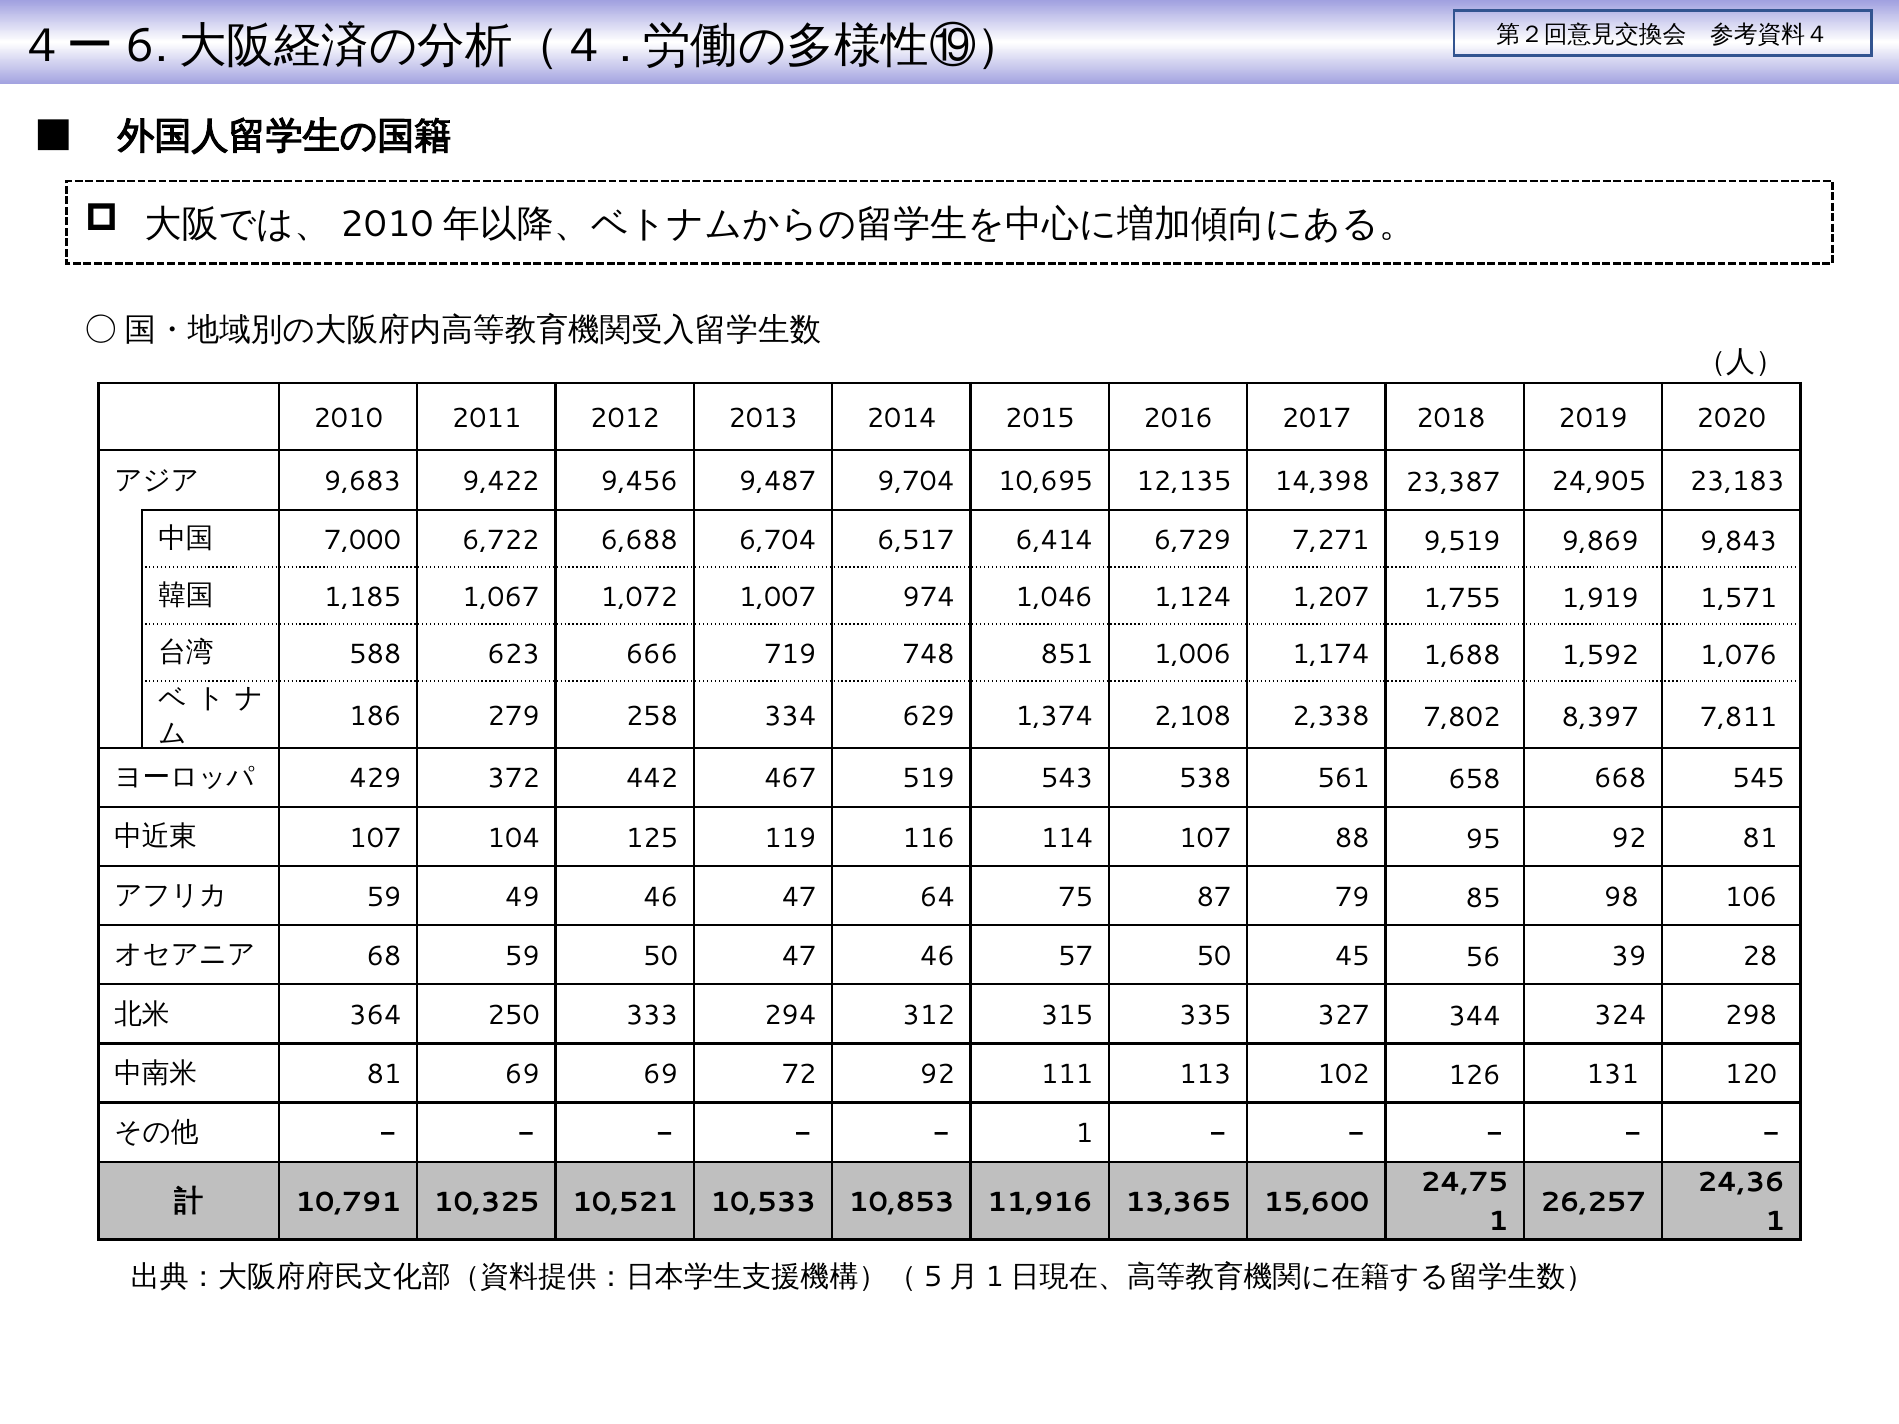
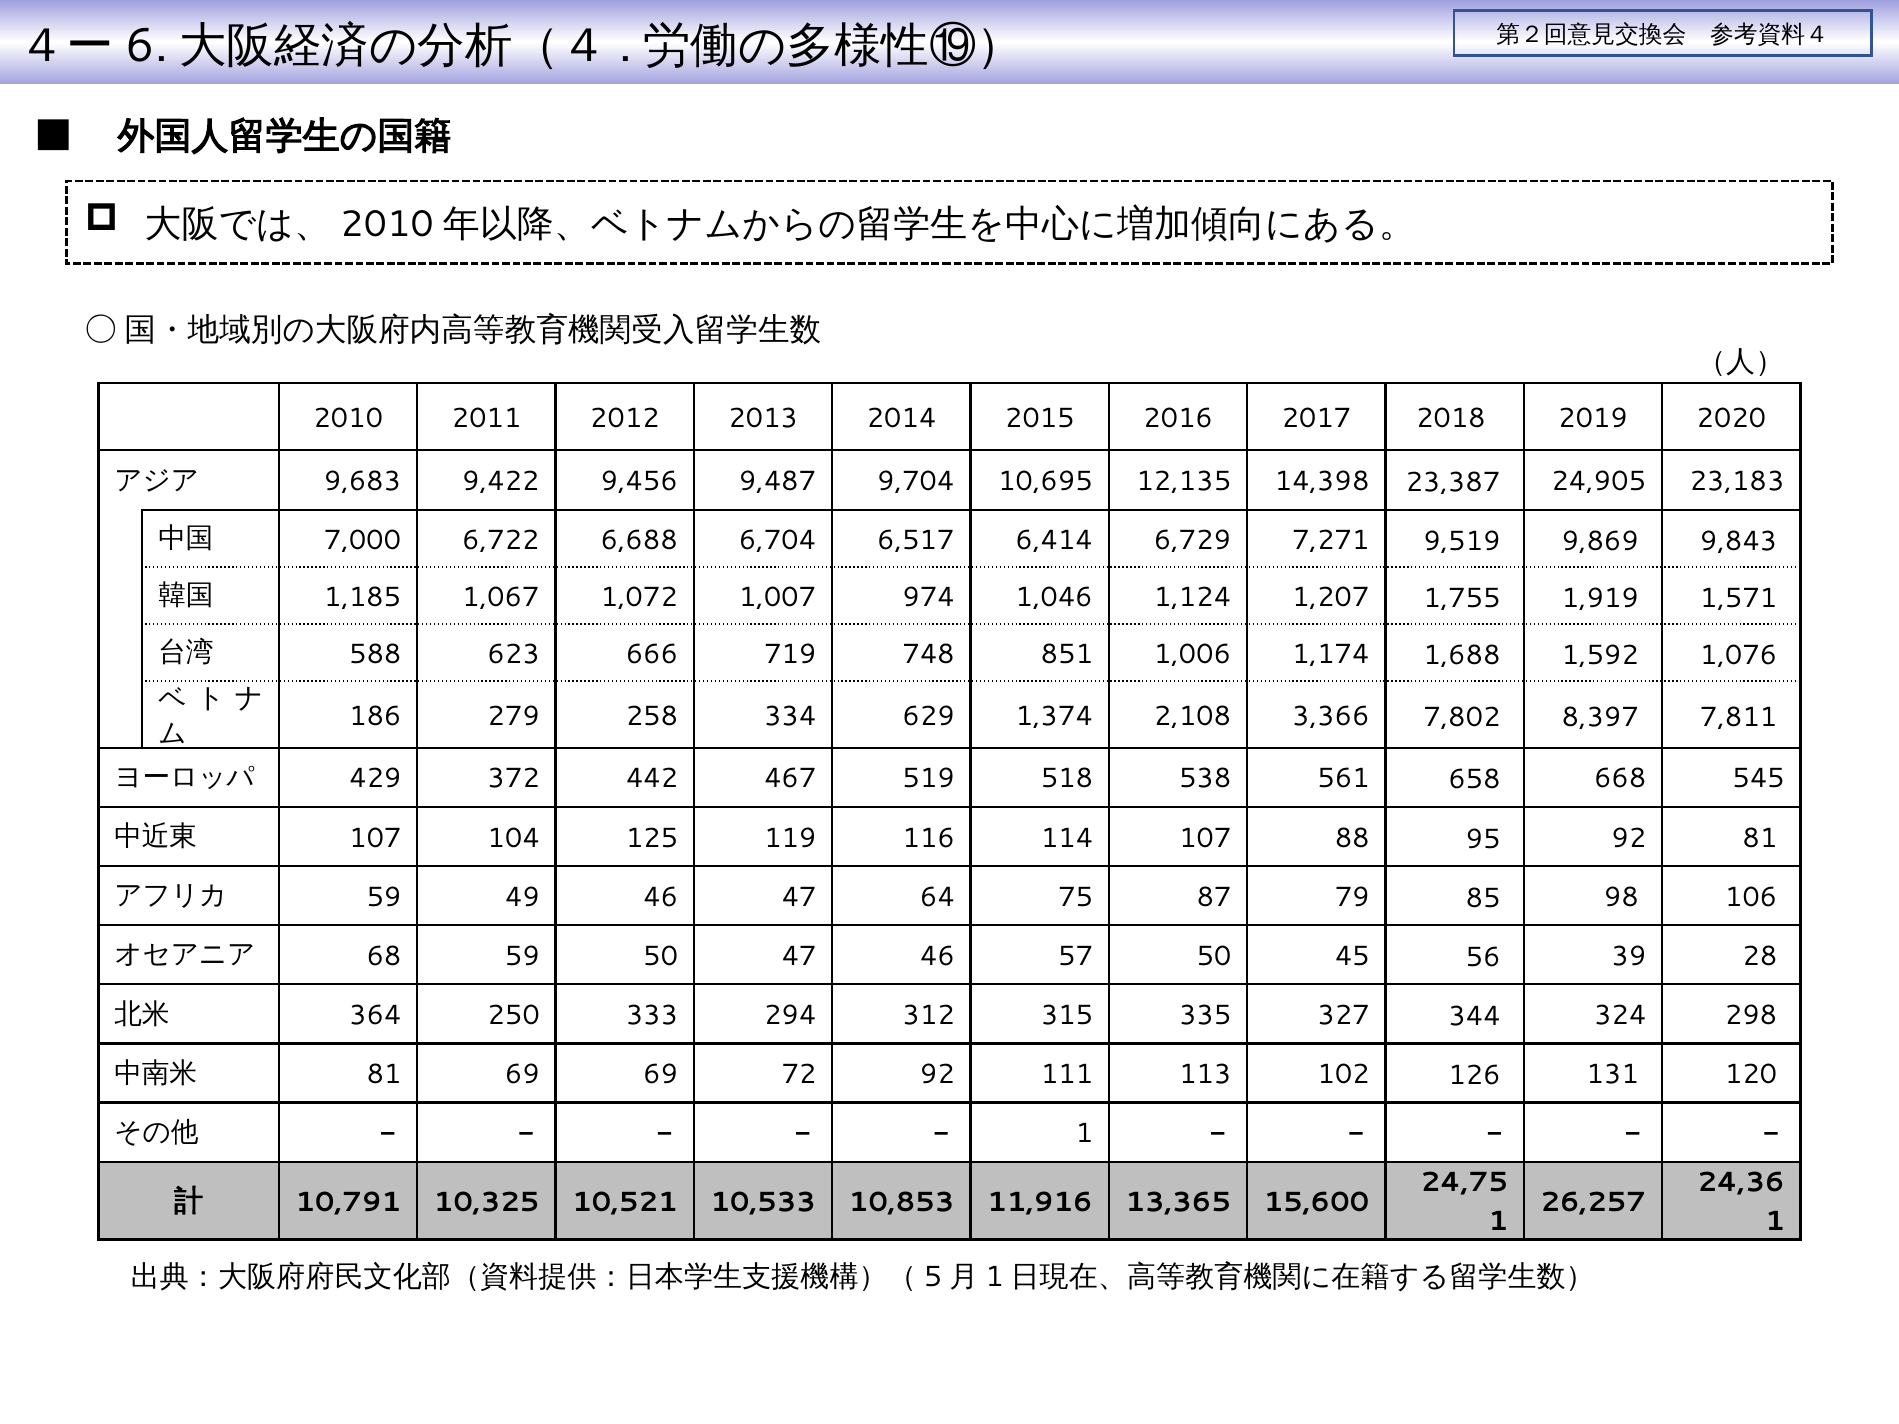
2,338: 2,338 -> 3,366
543: 543 -> 518
